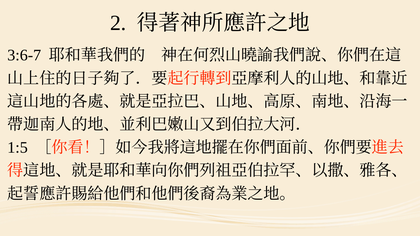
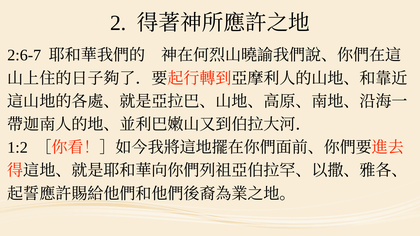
3:6-7: 3:6-7 -> 2:6-7
1:5: 1:5 -> 1:2
